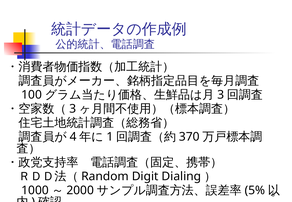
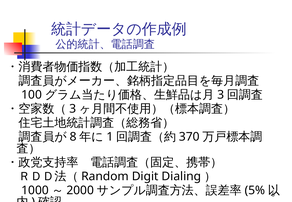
4: 4 -> 8
